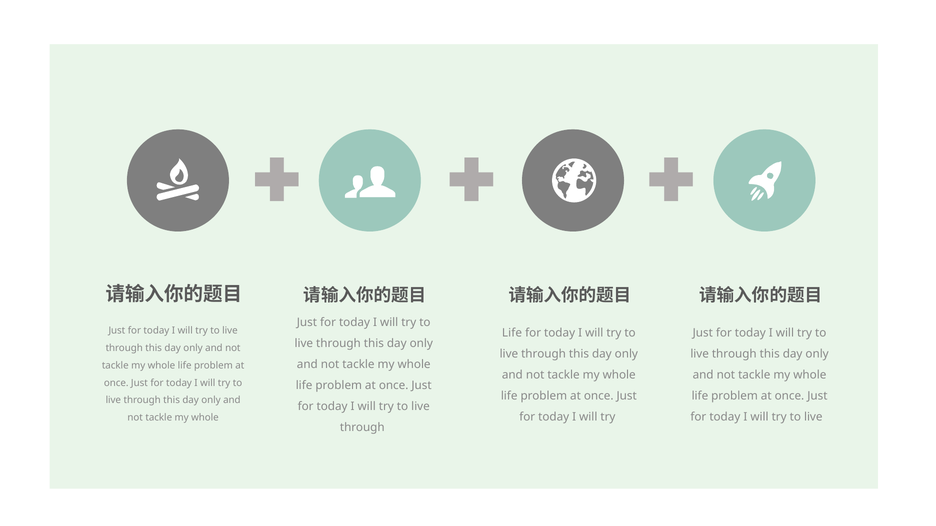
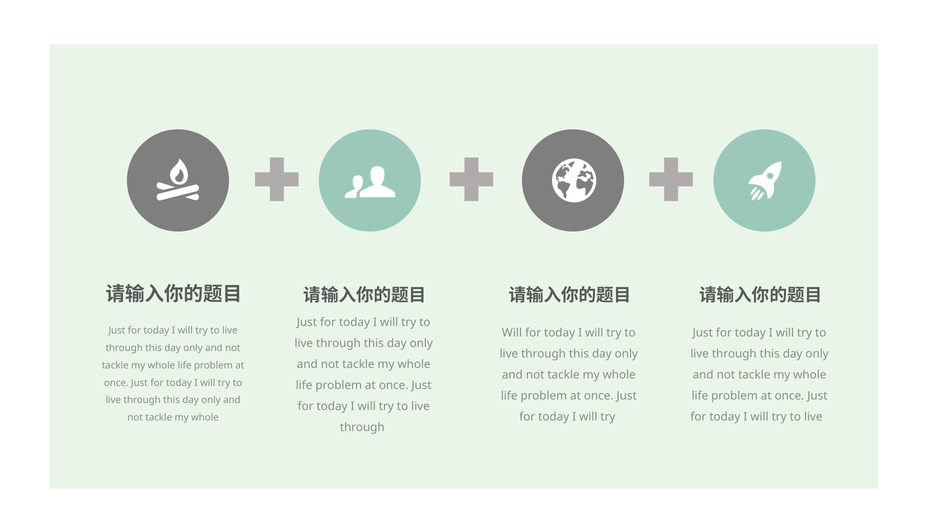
Life at (512, 333): Life -> Will
